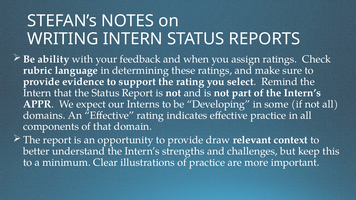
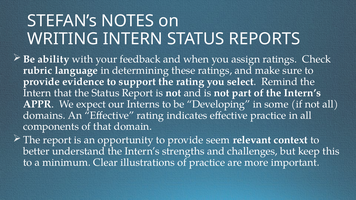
draw: draw -> seem
